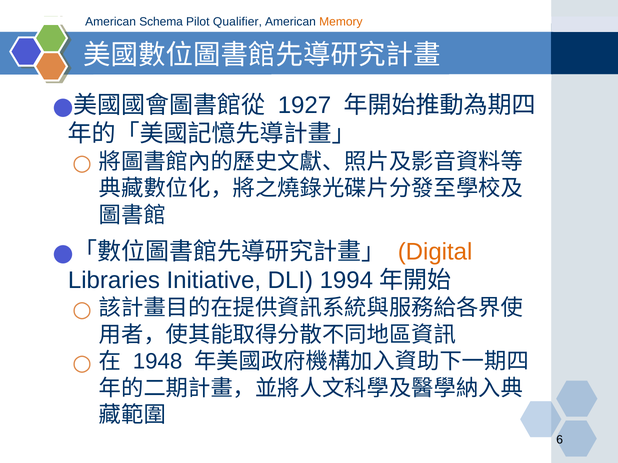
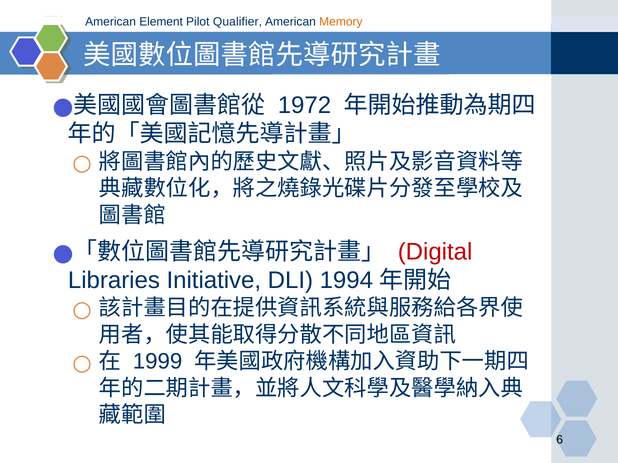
Schema: Schema -> Element
1927: 1927 -> 1972
Digital colour: orange -> red
1948: 1948 -> 1999
